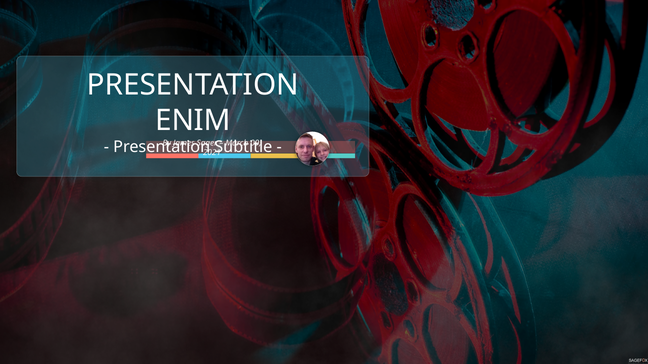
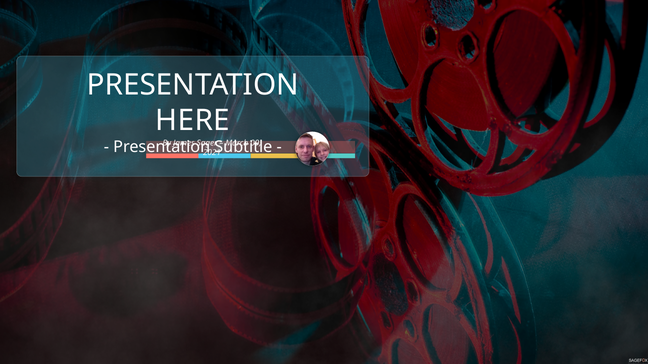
ENIM: ENIM -> HERE
